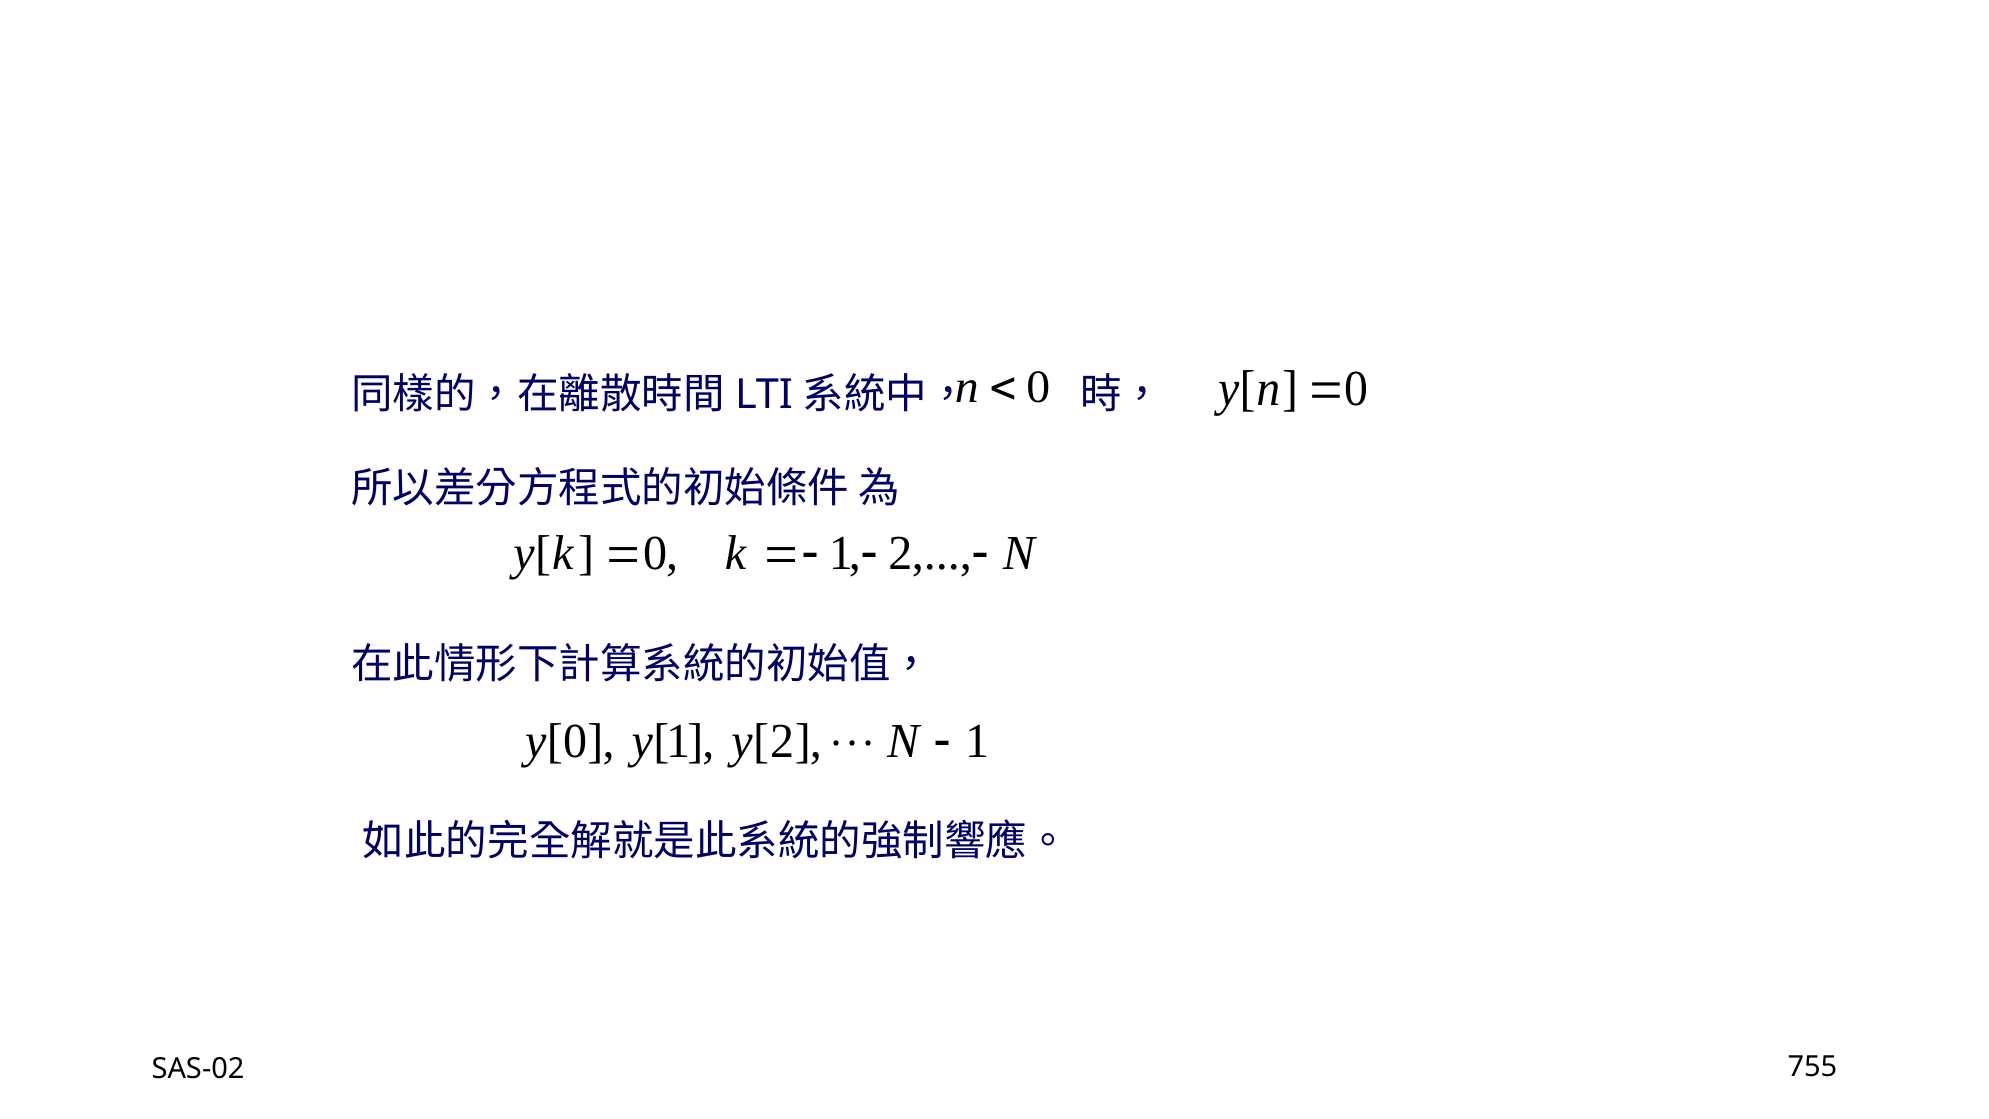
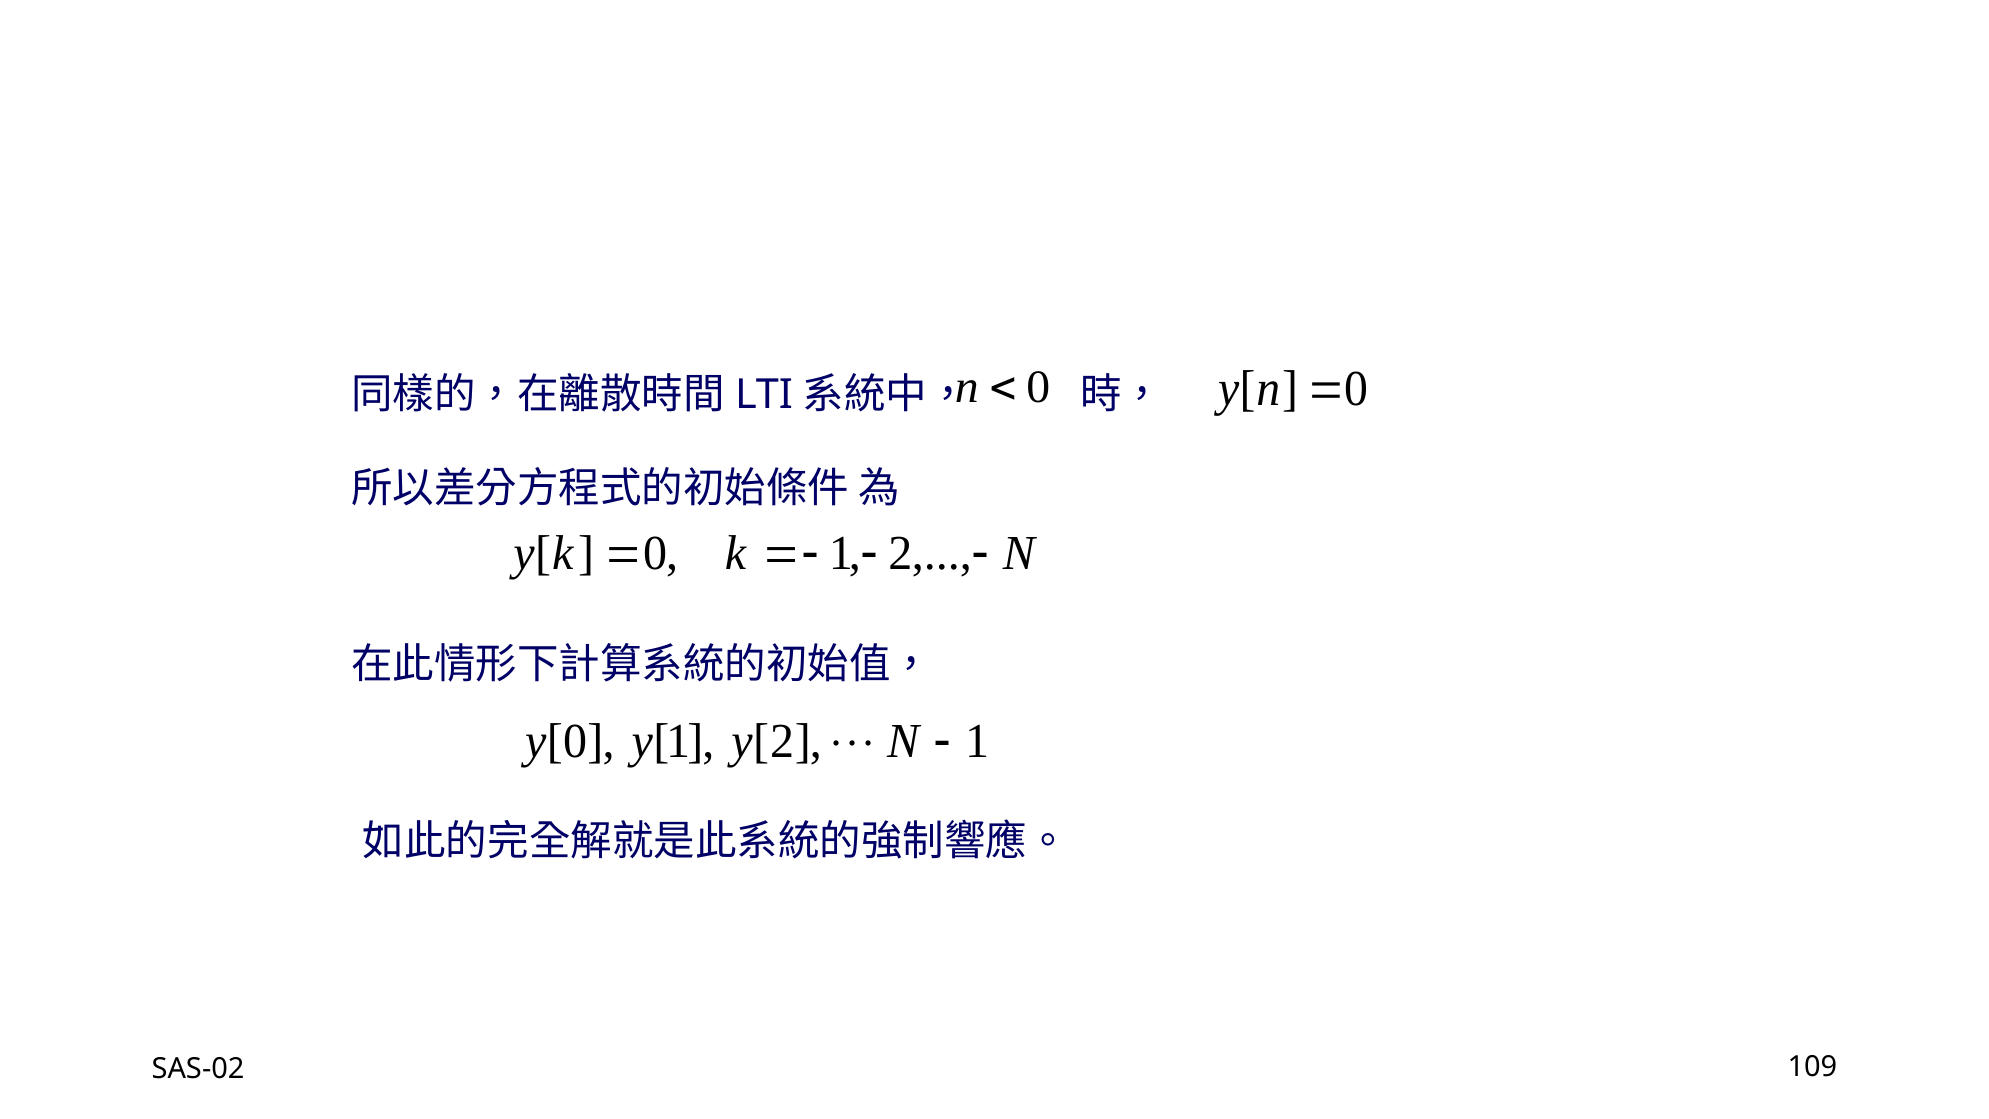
755: 755 -> 109
